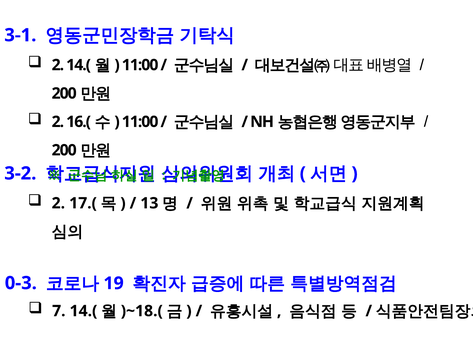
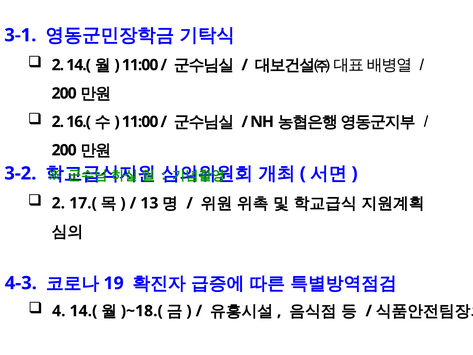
0-3: 0-3 -> 4-3
7 at (59, 311): 7 -> 4
